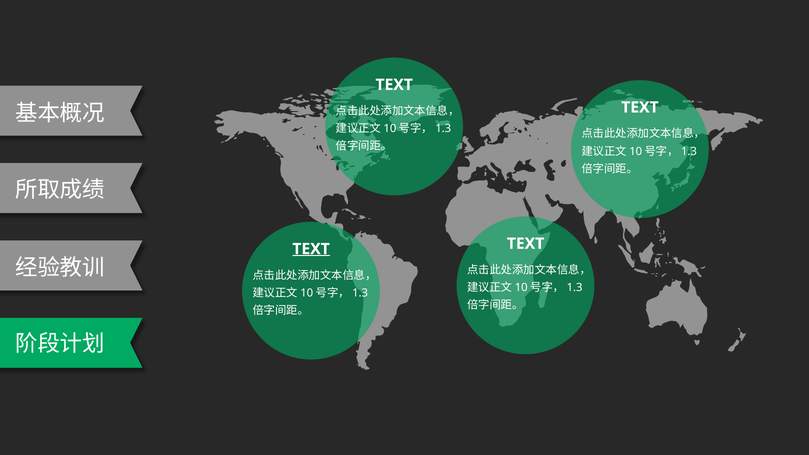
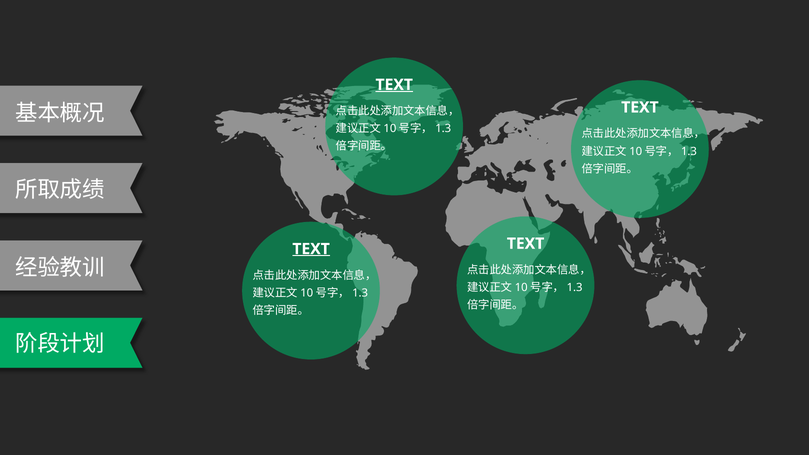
TEXT at (394, 85) underline: none -> present
